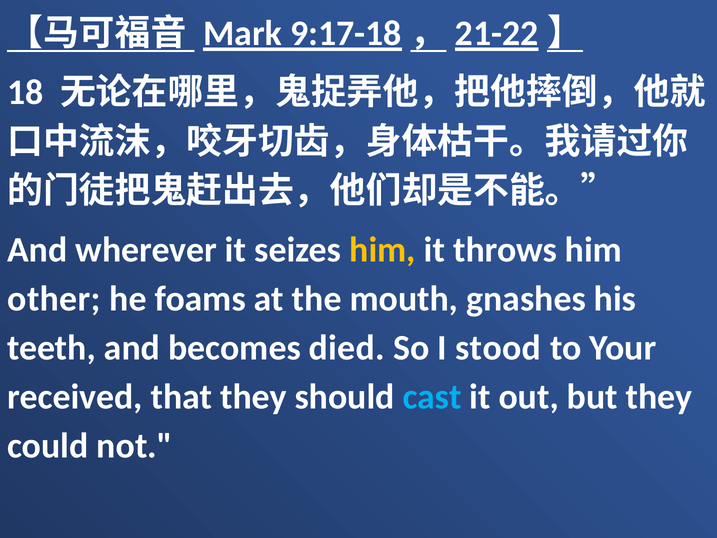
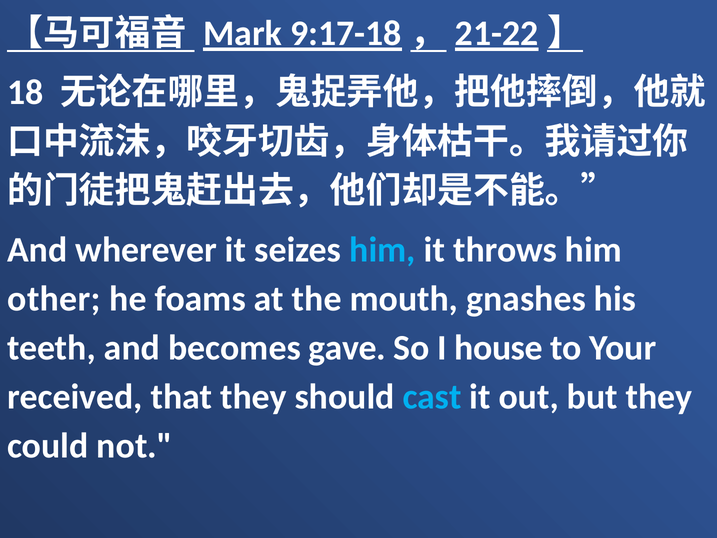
him at (383, 250) colour: yellow -> light blue
died: died -> gave
stood: stood -> house
